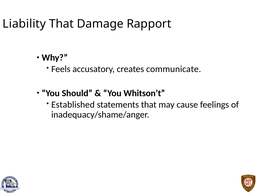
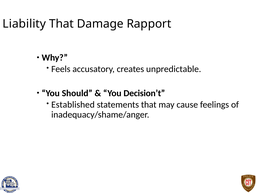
communicate: communicate -> unpredictable
Whitson’t: Whitson’t -> Decision’t
